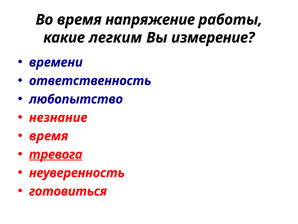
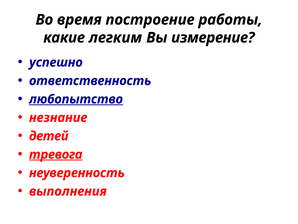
напряжение: напряжение -> построение
времени: времени -> успешно
любопытство underline: none -> present
время at (49, 136): время -> детей
готовиться: готовиться -> выполнения
